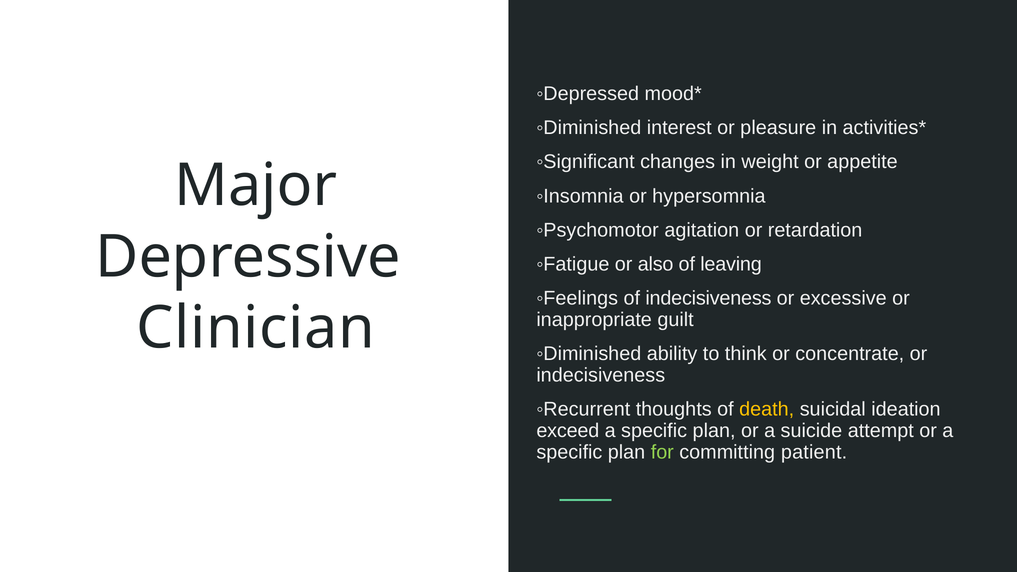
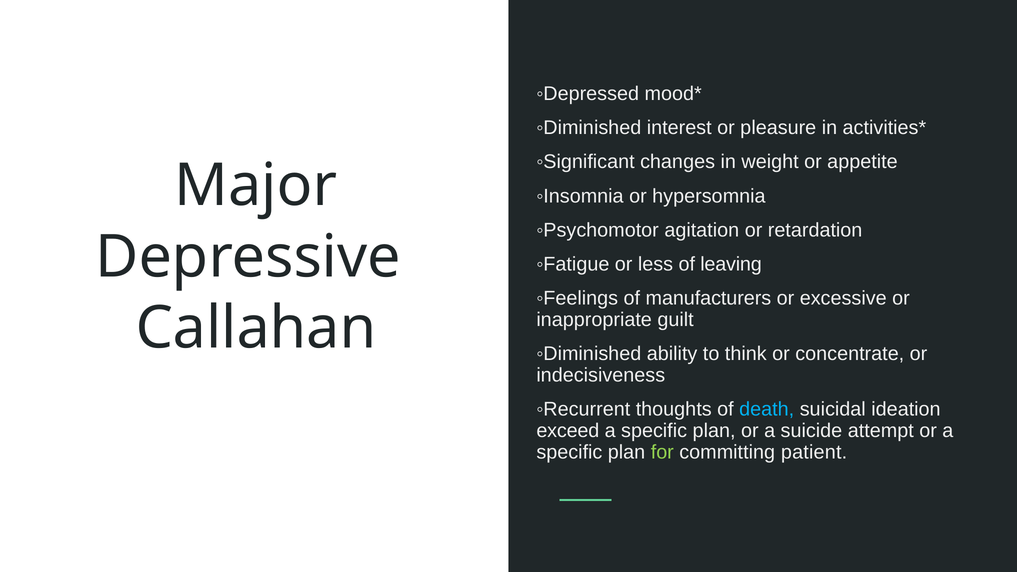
also: also -> less
of indecisiveness: indecisiveness -> manufacturers
Clinician: Clinician -> Callahan
death colour: yellow -> light blue
